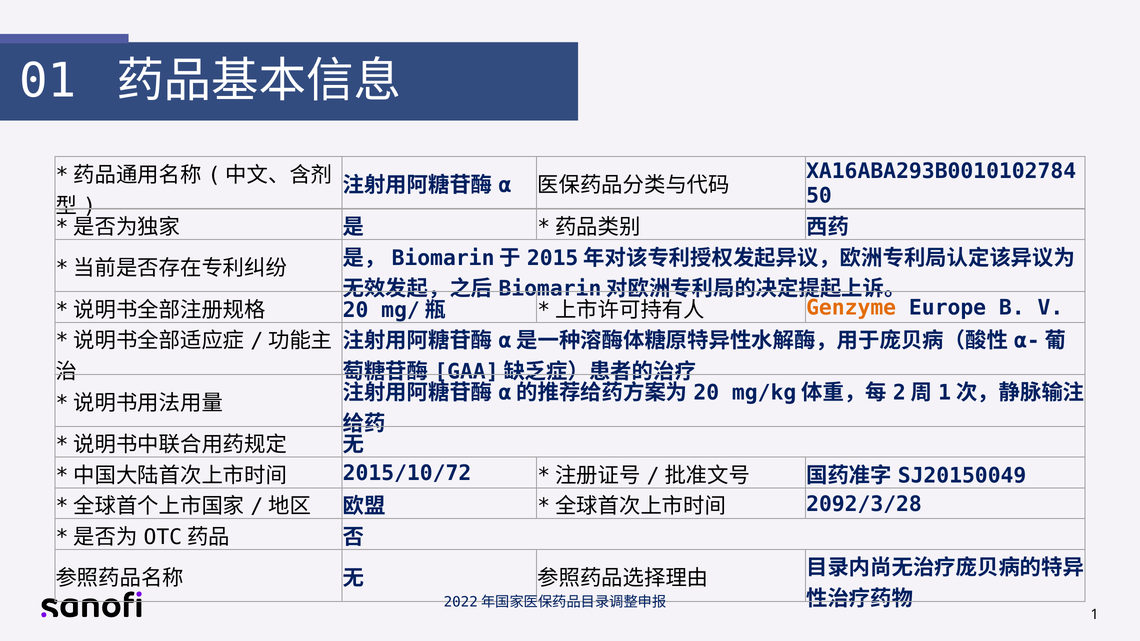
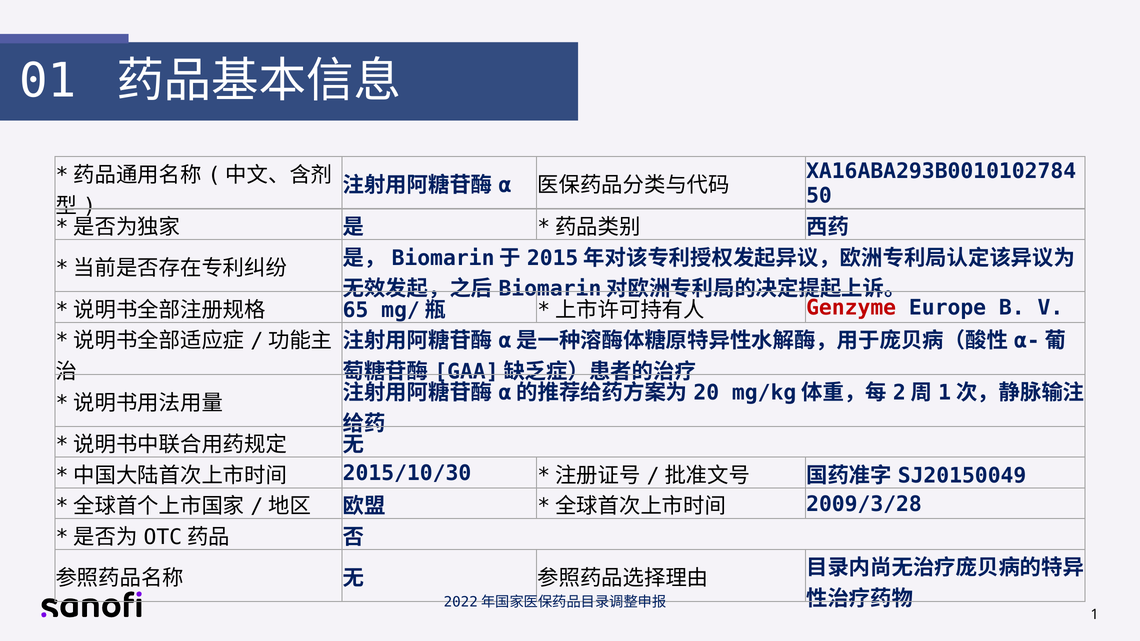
20 at (356, 310): 20 -> 65
Genzyme colour: orange -> red
2015/10/72: 2015/10/72 -> 2015/10/30
2092/3/28: 2092/3/28 -> 2009/3/28
